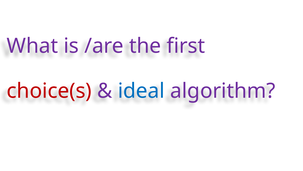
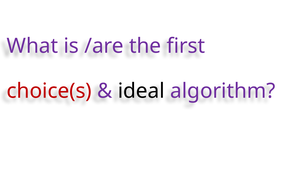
ideal colour: blue -> black
